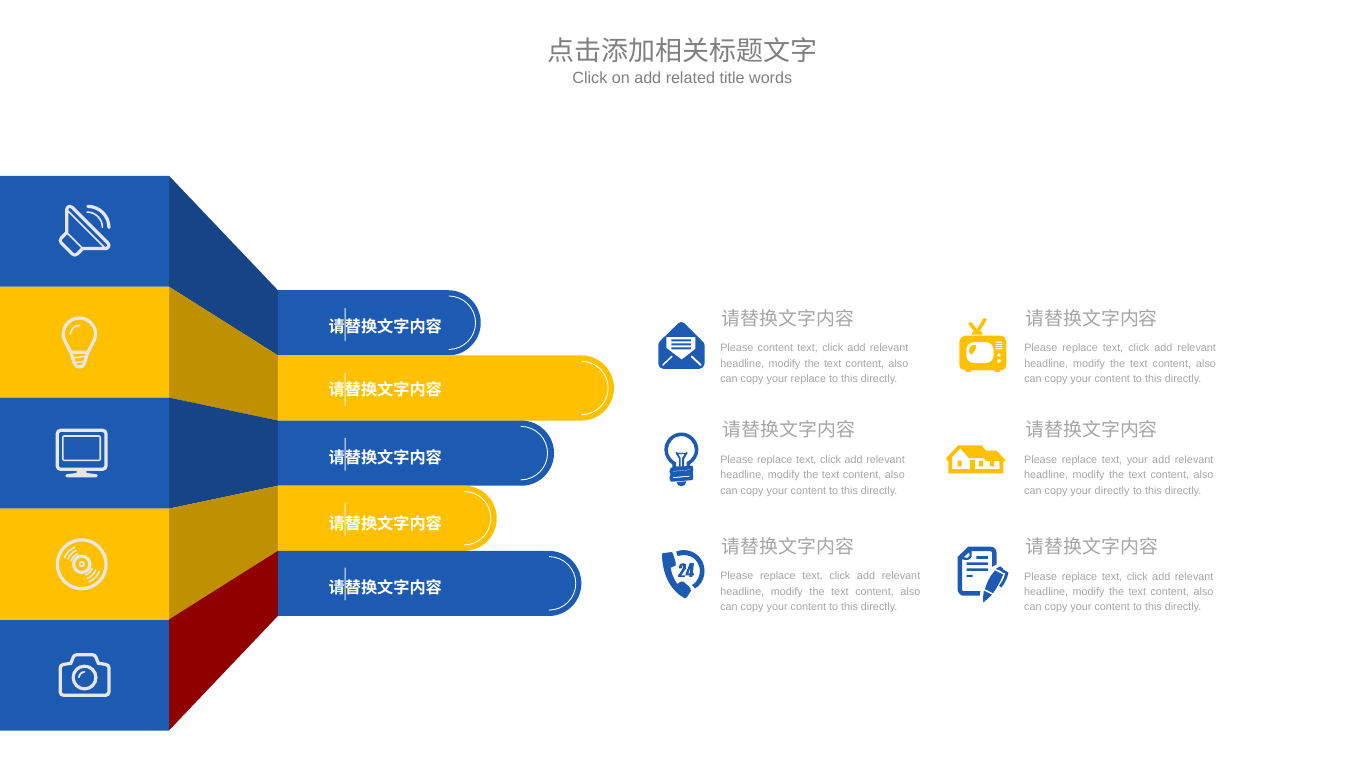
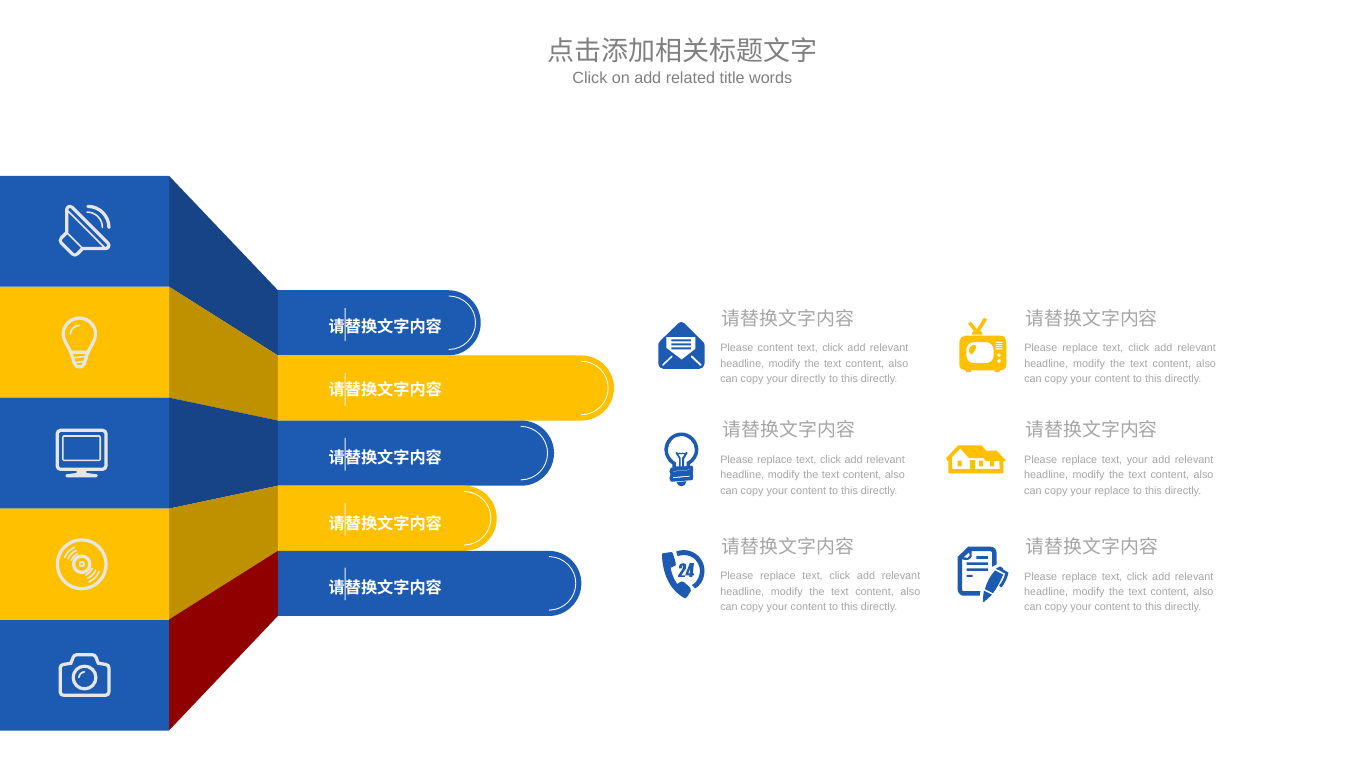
your replace: replace -> directly
your directly: directly -> replace
